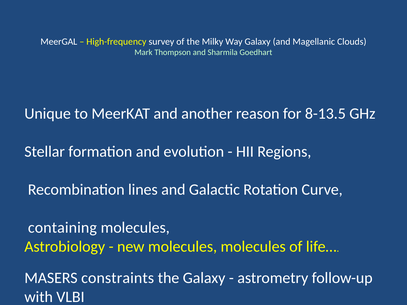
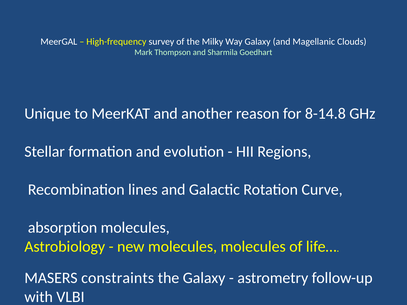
8-13.5: 8-13.5 -> 8-14.8
containing: containing -> absorption
